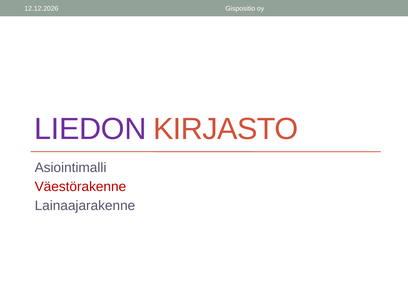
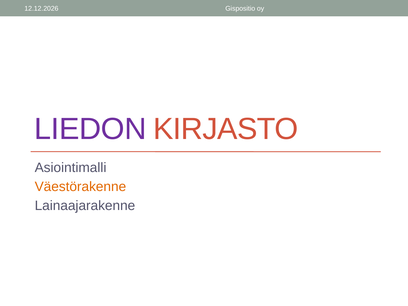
Väestörakenne colour: red -> orange
